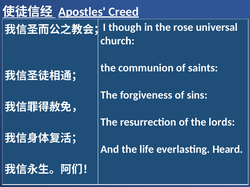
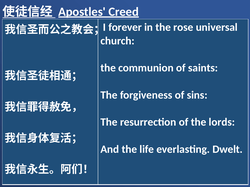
though: though -> forever
Heard: Heard -> Dwelt
